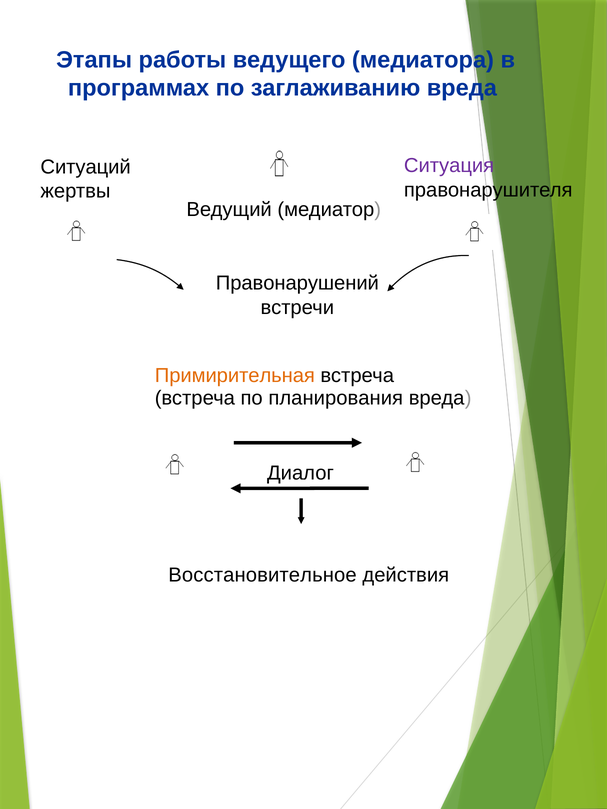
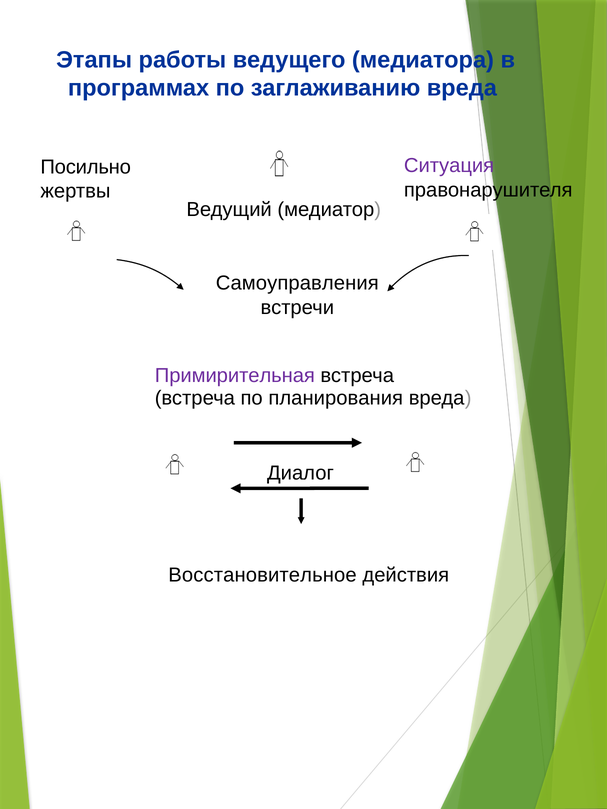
Ситуаций: Ситуаций -> Посильно
Правонарушений: Правонарушений -> Самоуправления
Примирительная colour: orange -> purple
